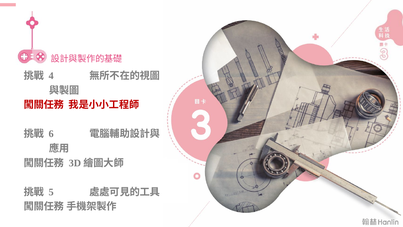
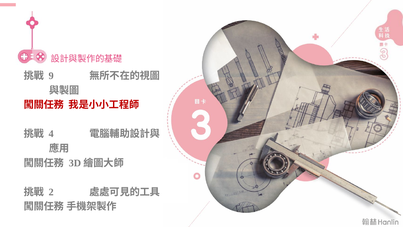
4: 4 -> 9
6: 6 -> 4
5: 5 -> 2
